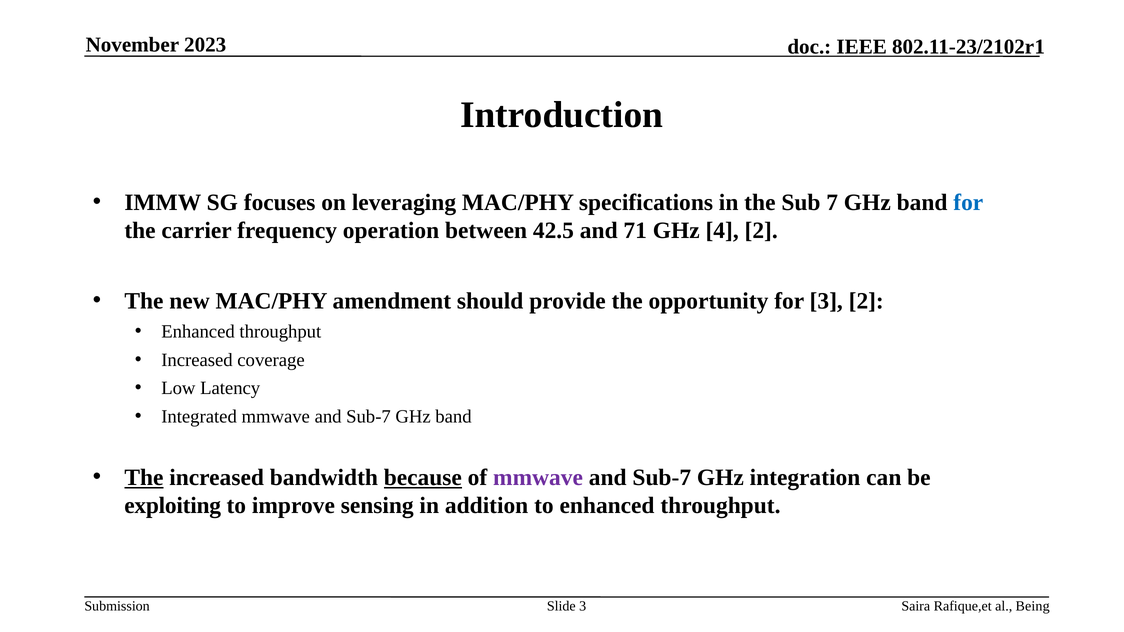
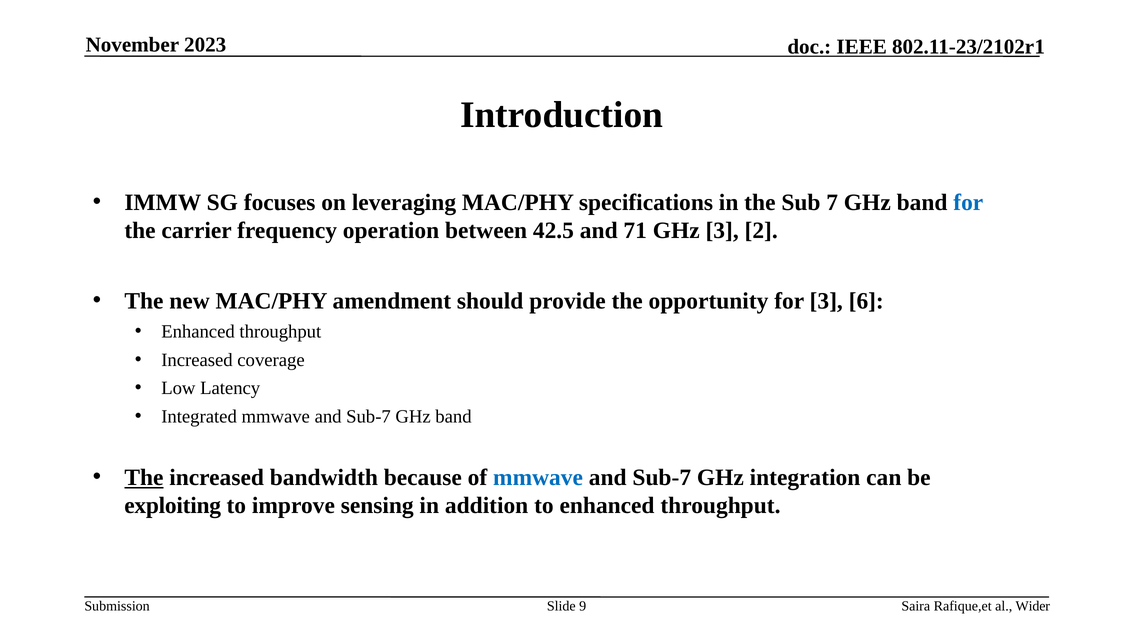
GHz 4: 4 -> 3
3 2: 2 -> 6
because underline: present -> none
mmwave at (538, 478) colour: purple -> blue
Slide 3: 3 -> 9
Being: Being -> Wider
